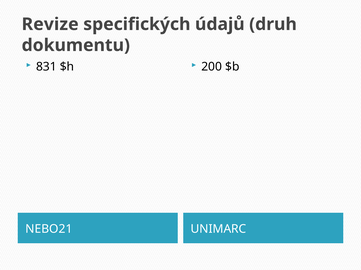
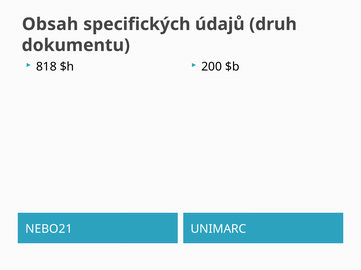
Revize: Revize -> Obsah
831: 831 -> 818
